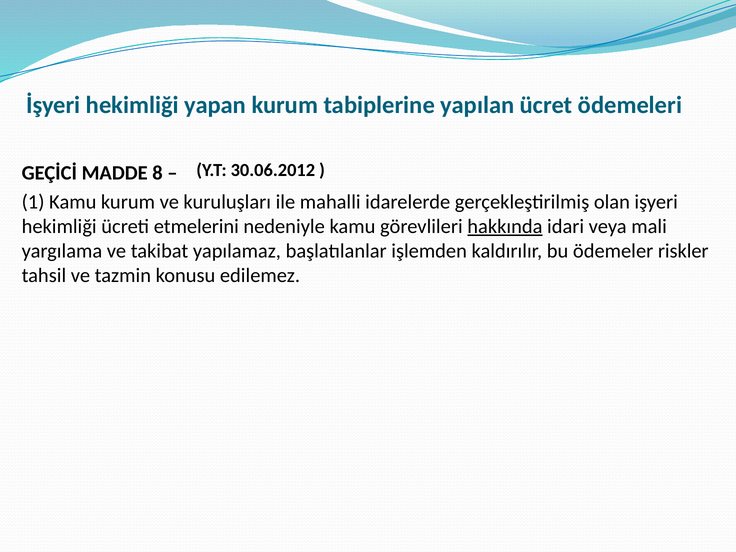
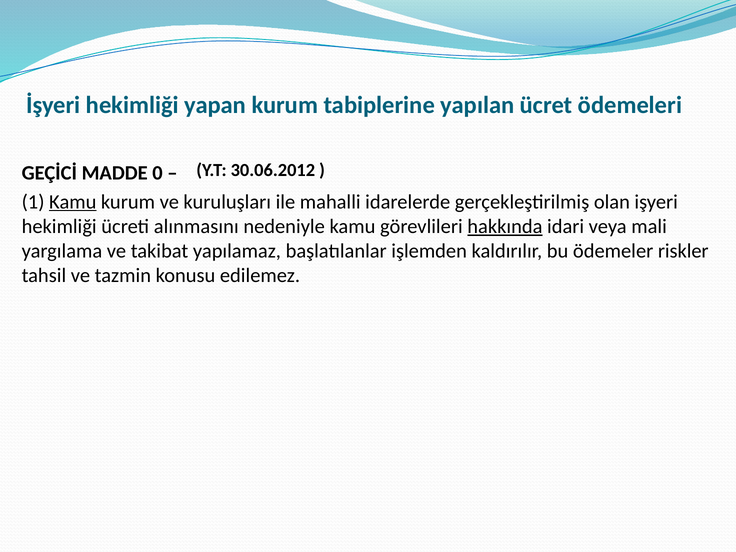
8: 8 -> 0
Kamu at (73, 202) underline: none -> present
etmelerini: etmelerini -> alınmasını
